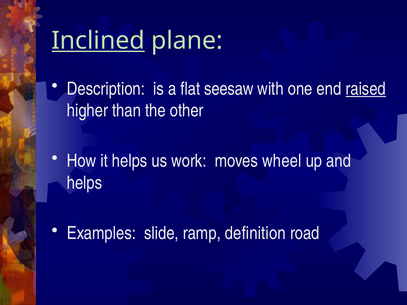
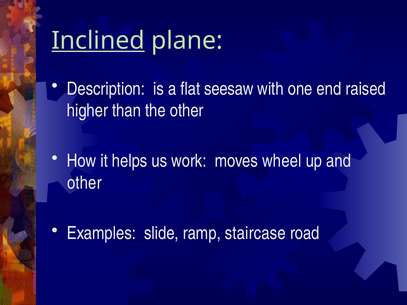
raised underline: present -> none
helps at (84, 183): helps -> other
definition: definition -> staircase
